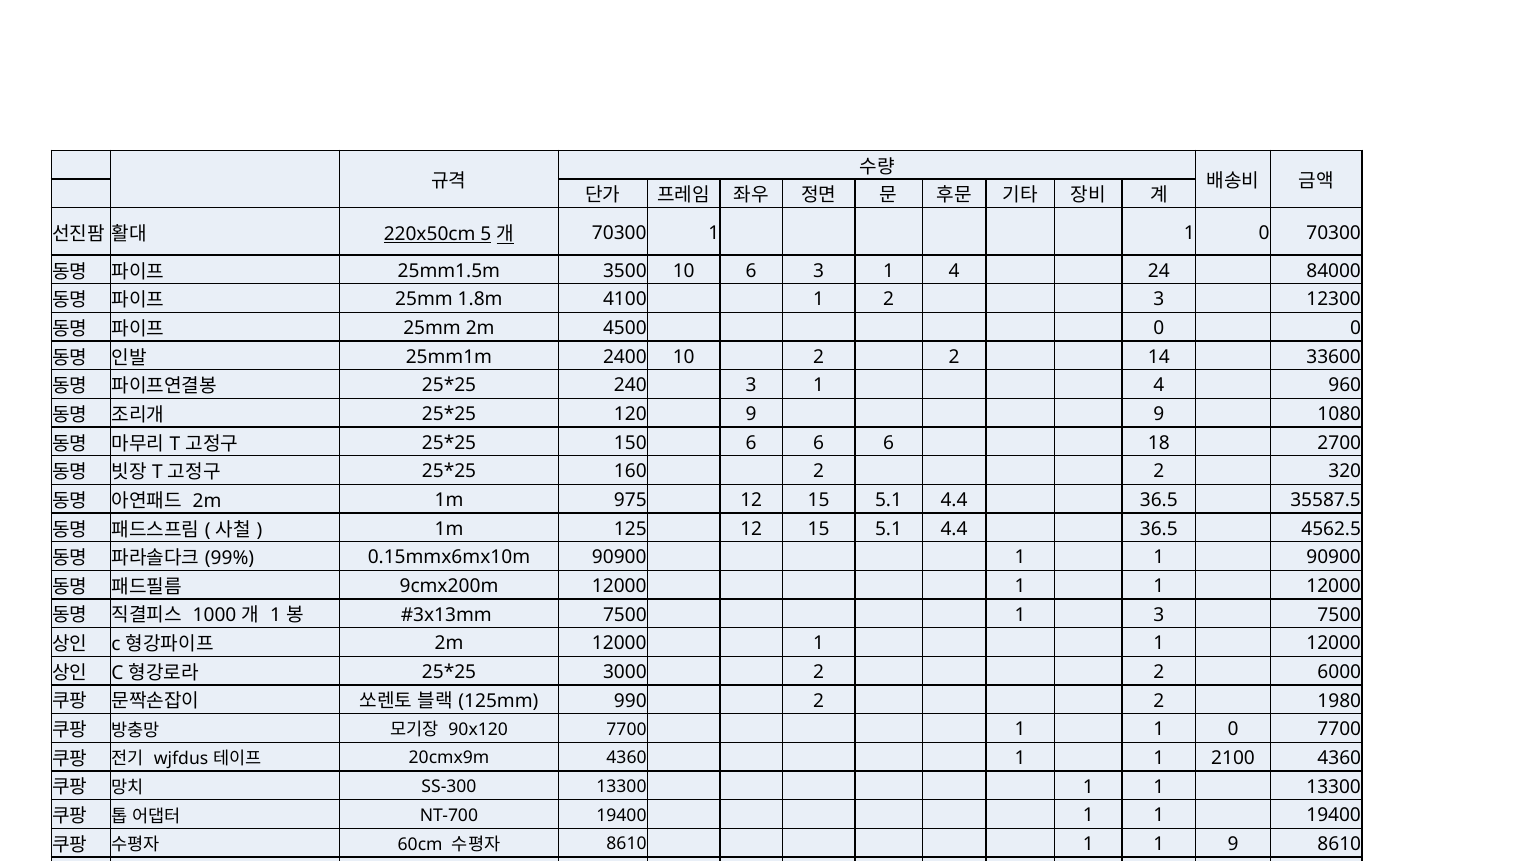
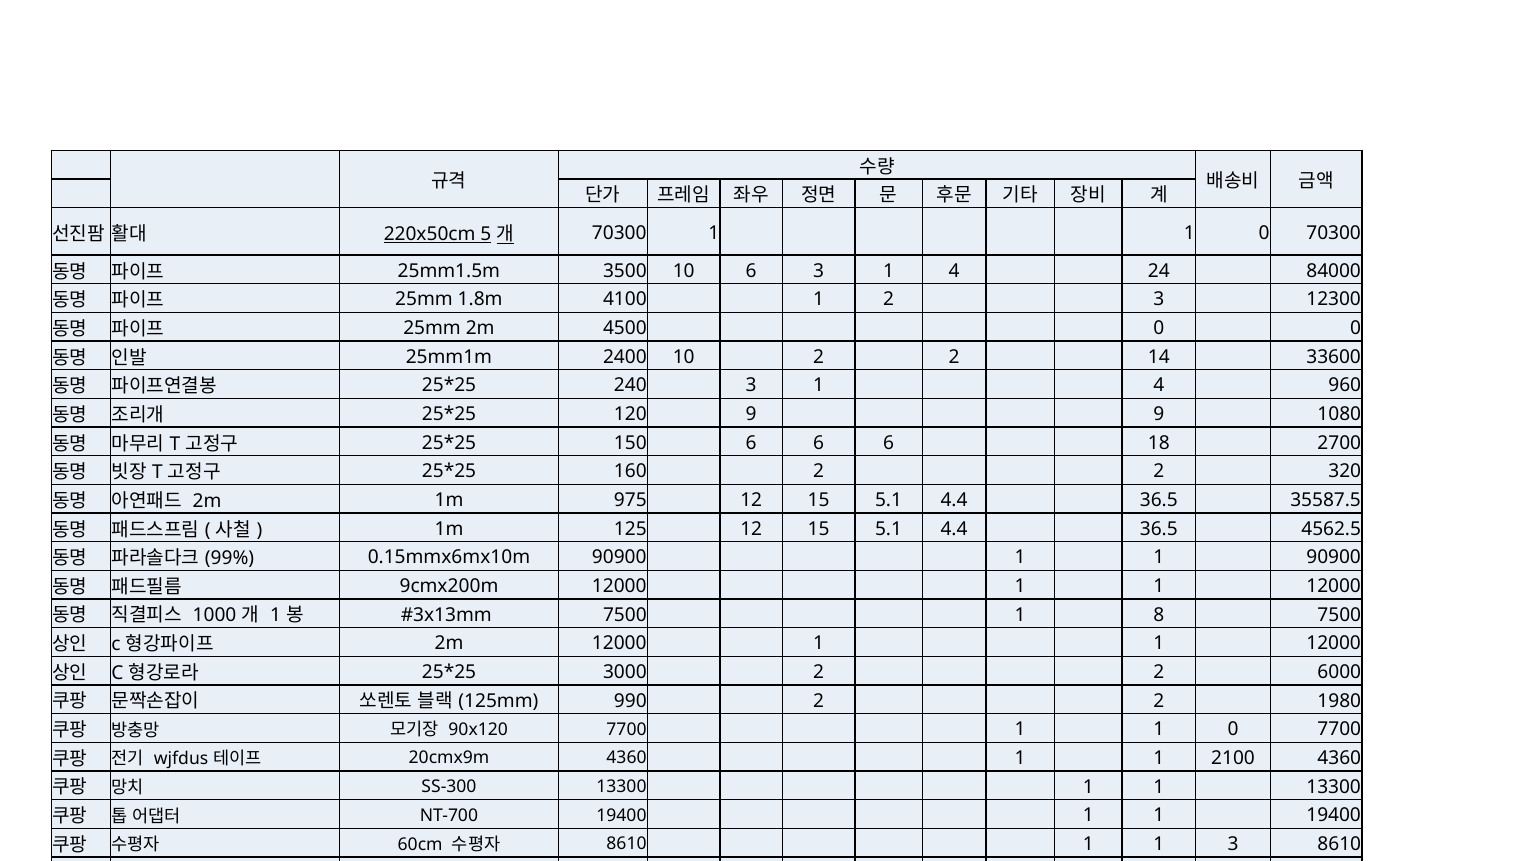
1 3: 3 -> 8
1 9: 9 -> 3
